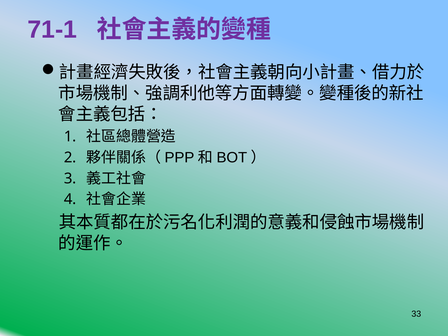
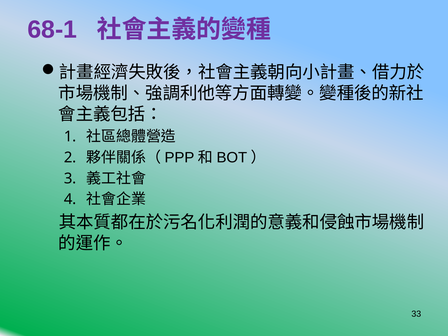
71-1: 71-1 -> 68-1
